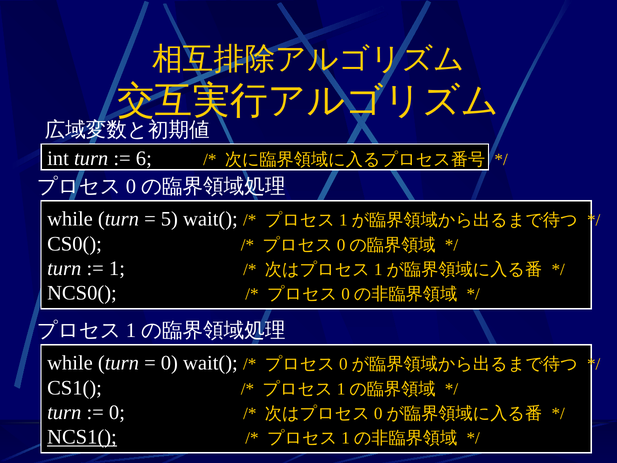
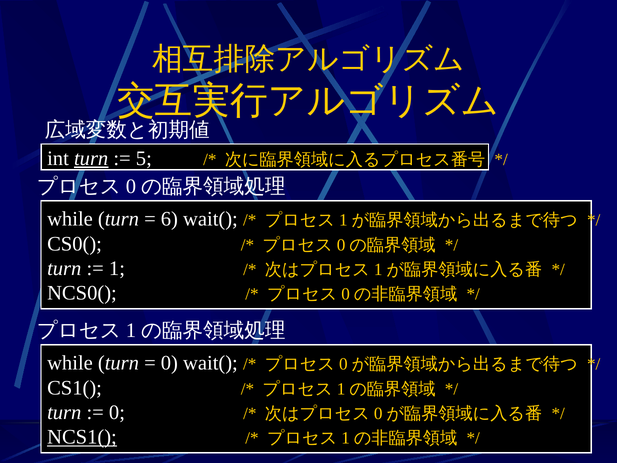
turn at (91, 158) underline: none -> present
6: 6 -> 5
5: 5 -> 6
